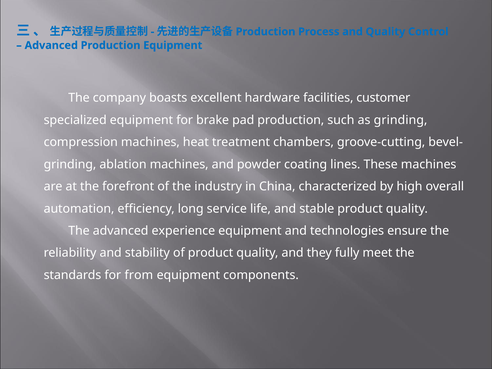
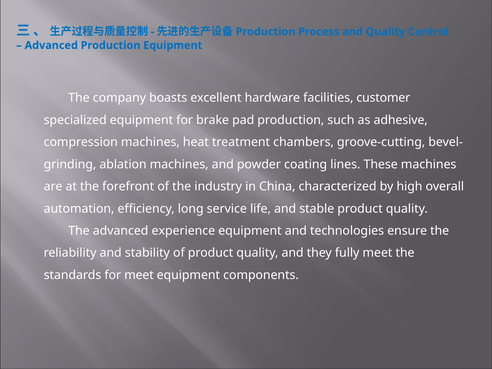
as grinding: grinding -> adhesive
for from: from -> meet
